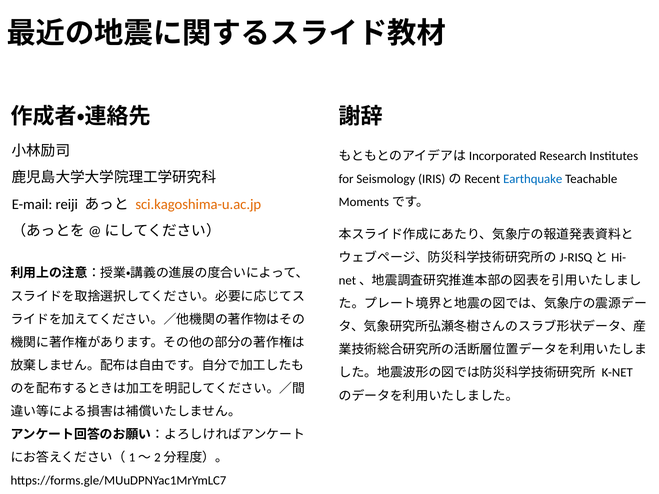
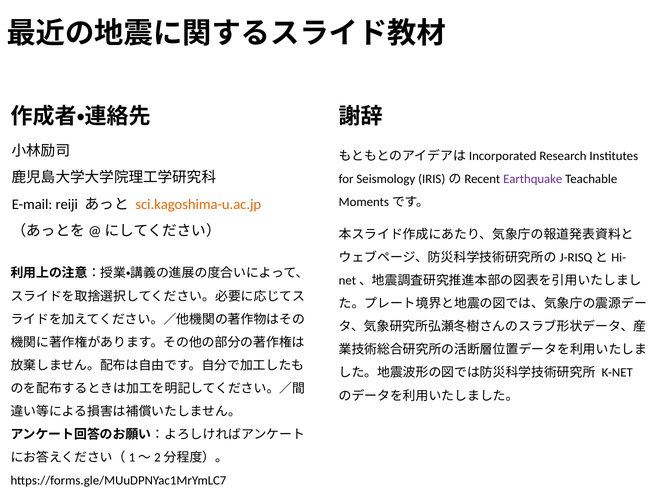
Earthquake colour: blue -> purple
